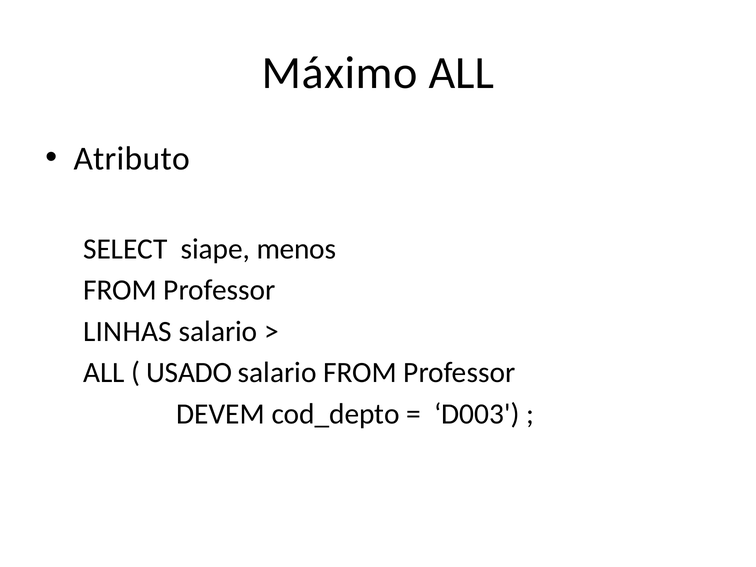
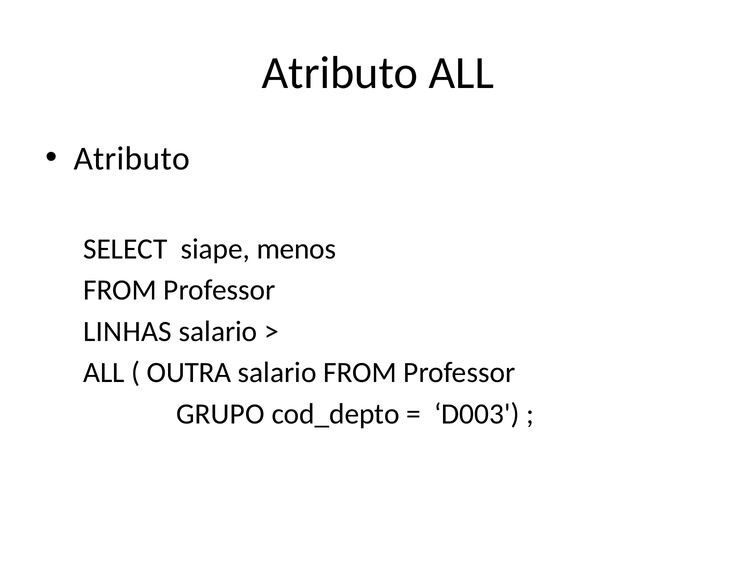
Máximo at (340, 73): Máximo -> Atributo
USADO: USADO -> OUTRA
DEVEM: DEVEM -> GRUPO
